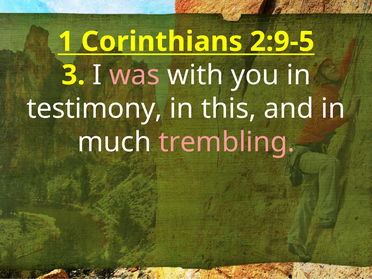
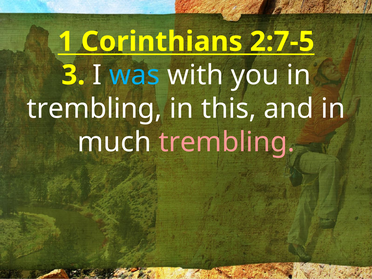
2:9-5: 2:9-5 -> 2:7-5
was colour: pink -> light blue
testimony at (95, 109): testimony -> trembling
